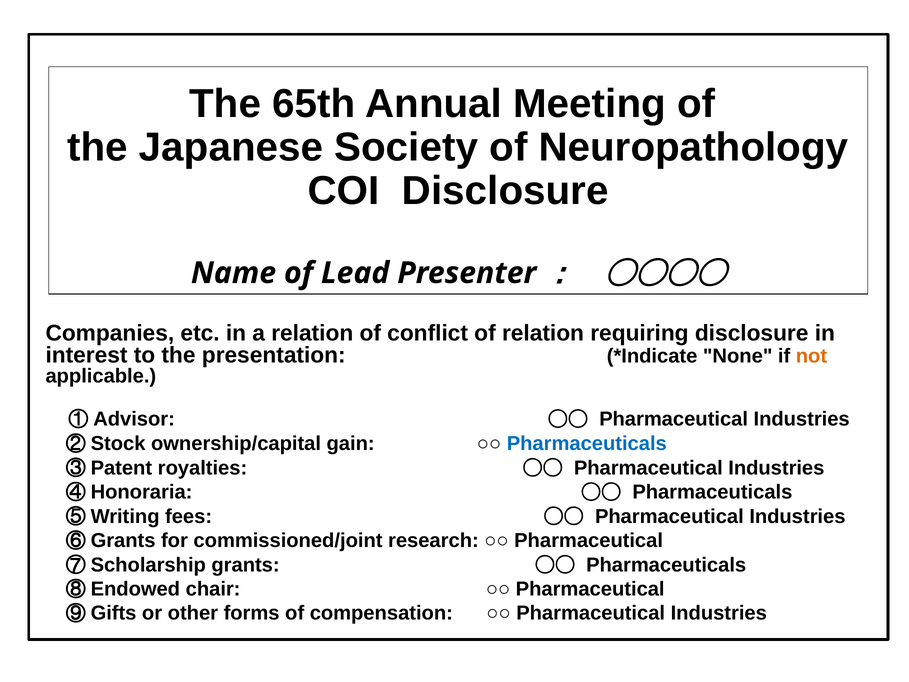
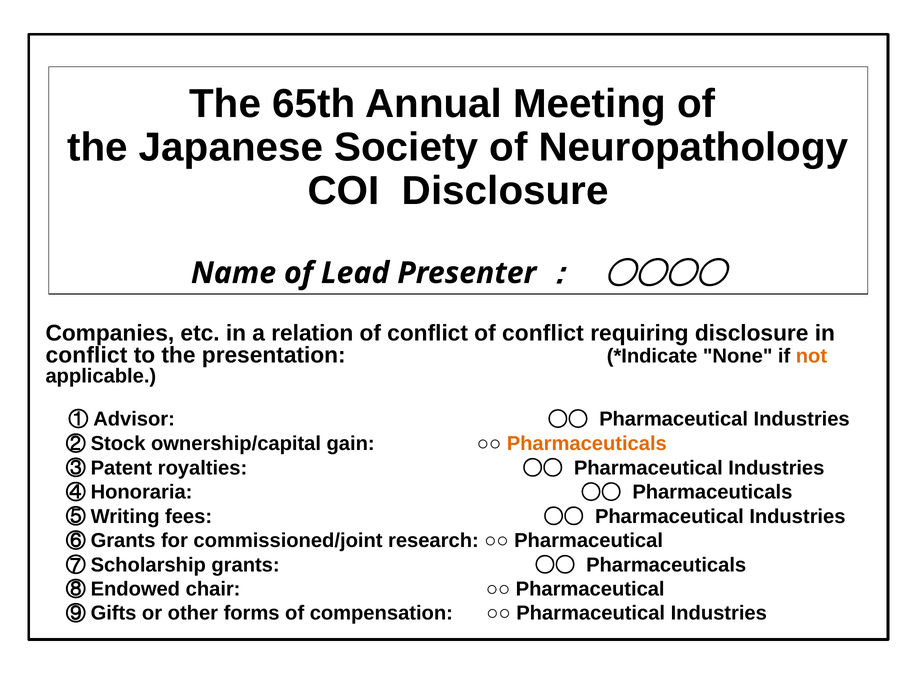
conflict of relation: relation -> conflict
interest at (87, 355): interest -> conflict
Pharmaceuticals at (587, 444) colour: blue -> orange
